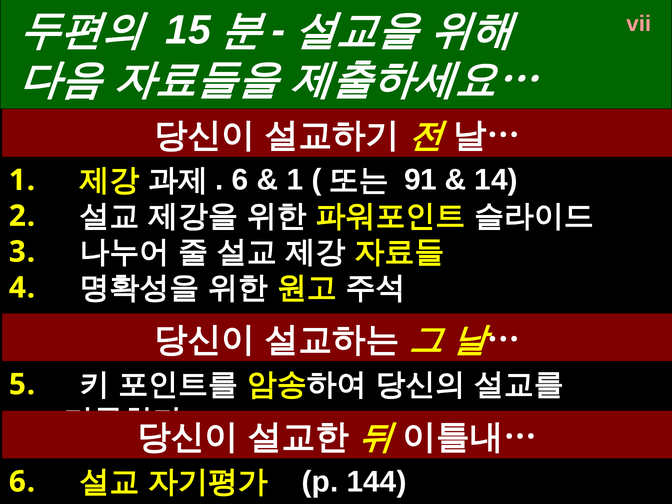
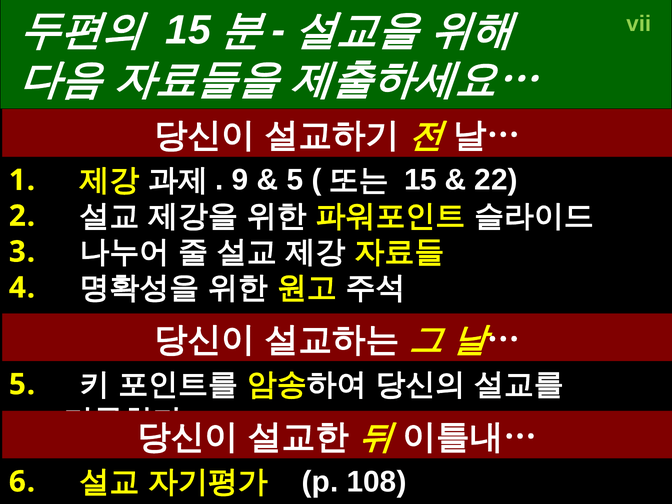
vii colour: pink -> light green
6 at (240, 180): 6 -> 9
1 at (295, 180): 1 -> 5
91 at (421, 180): 91 -> 15
14: 14 -> 22
144: 144 -> 108
